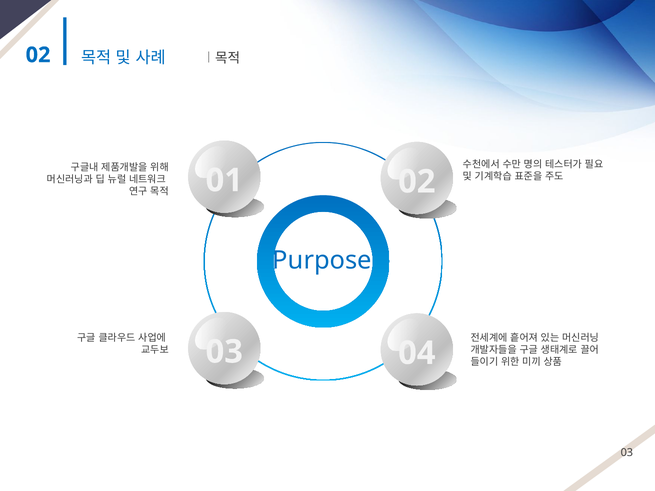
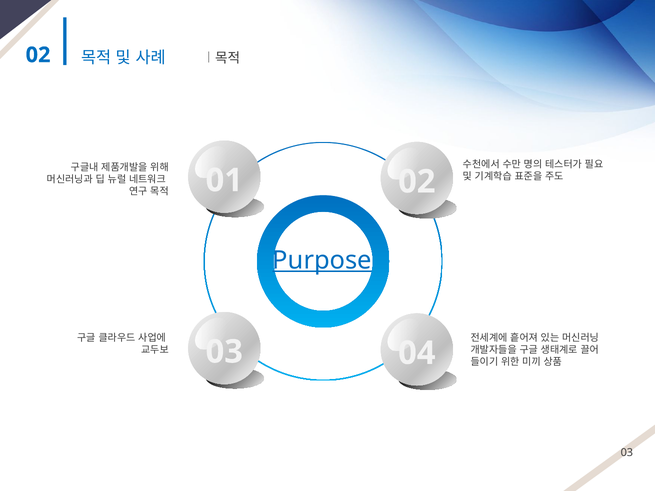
Purpose underline: none -> present
